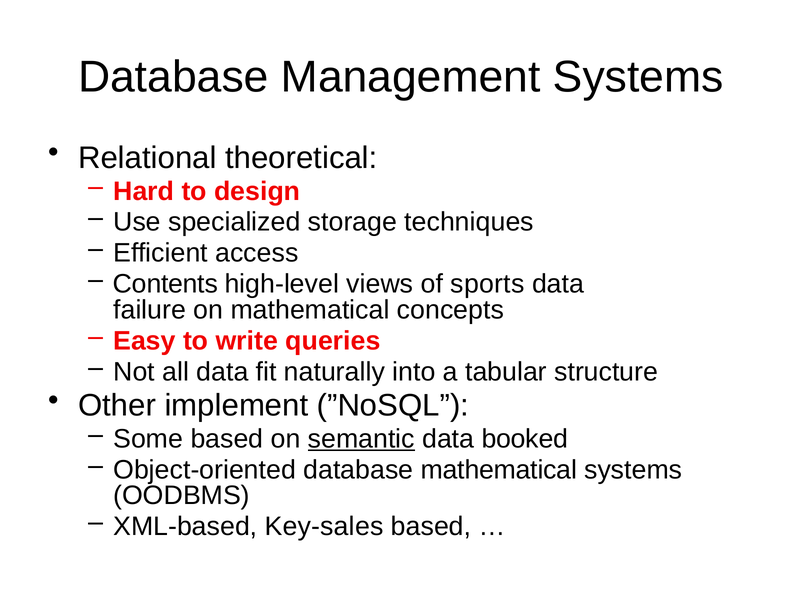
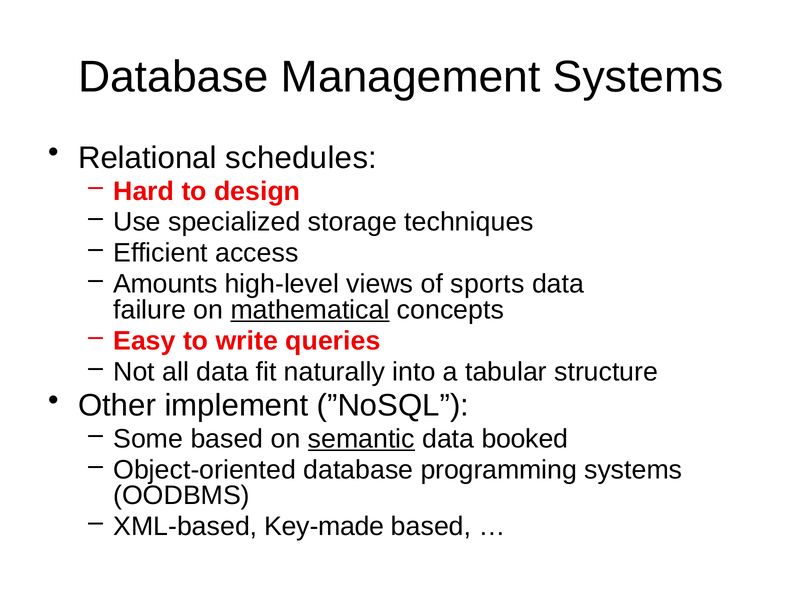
theoretical: theoretical -> schedules
Contents: Contents -> Amounts
mathematical at (310, 310) underline: none -> present
database mathematical: mathematical -> programming
Key-sales: Key-sales -> Key-made
